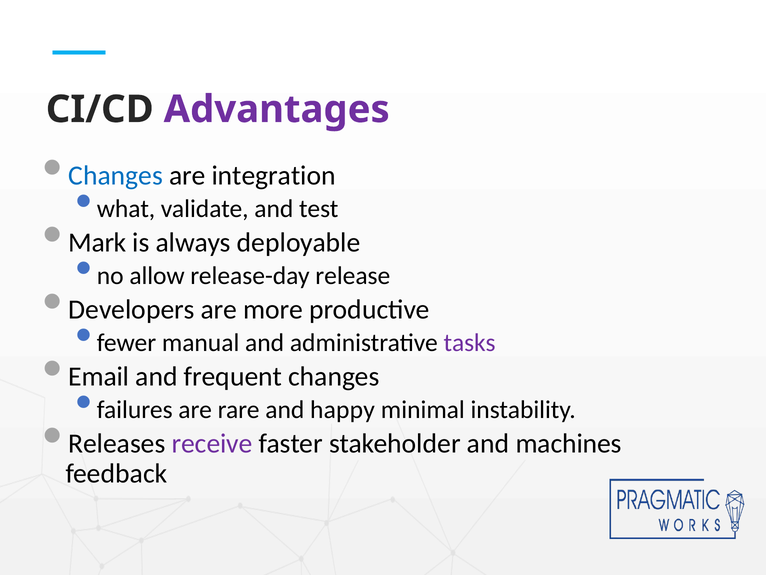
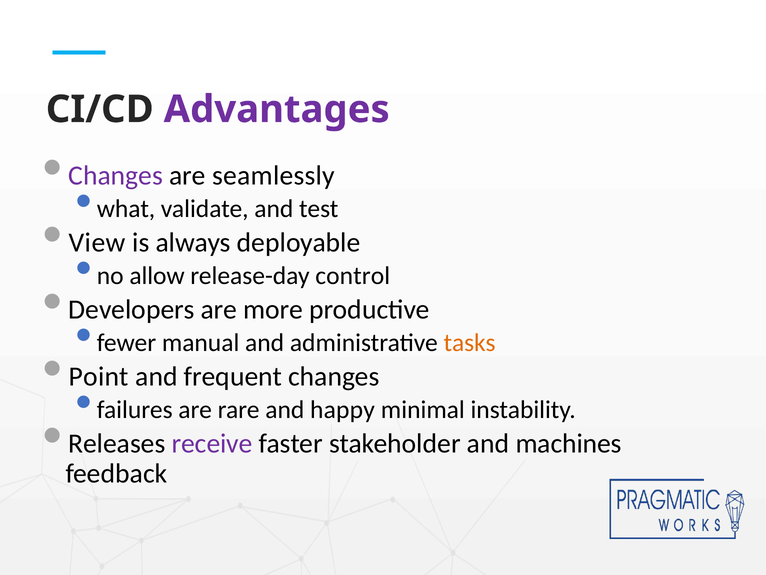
Changes at (116, 175) colour: blue -> purple
integration: integration -> seamlessly
Mark: Mark -> View
release: release -> control
tasks colour: purple -> orange
Email: Email -> Point
